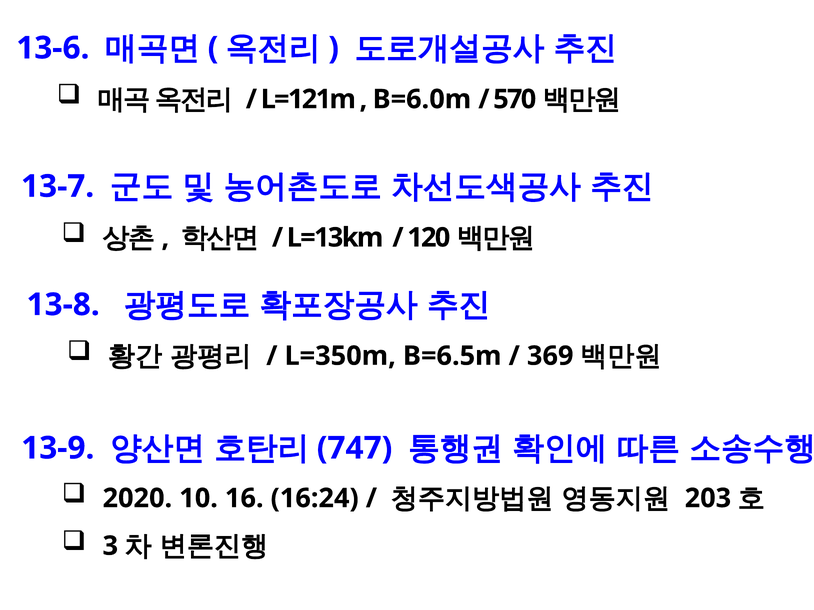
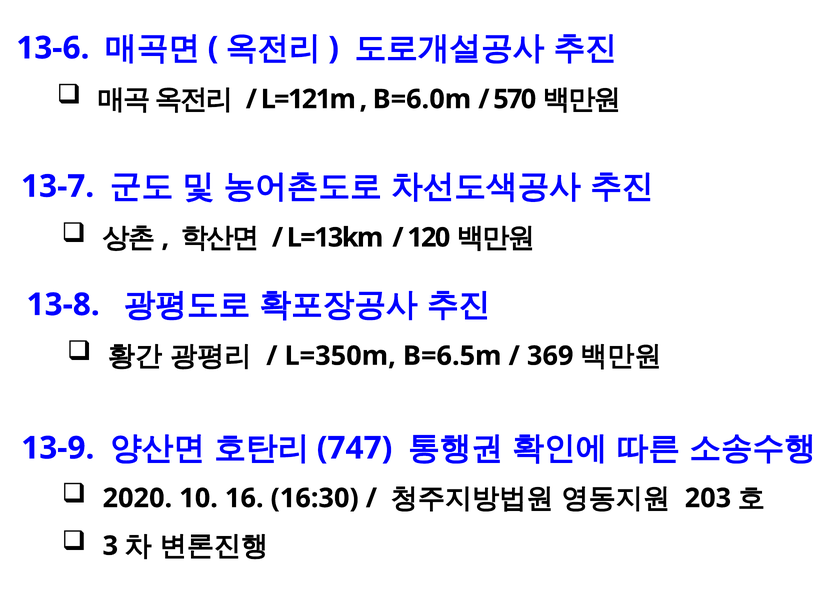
16:24: 16:24 -> 16:30
